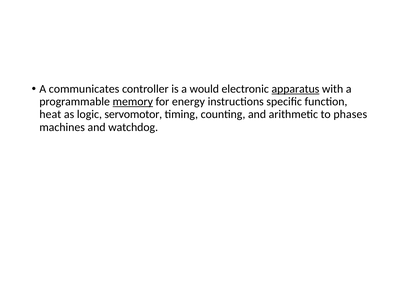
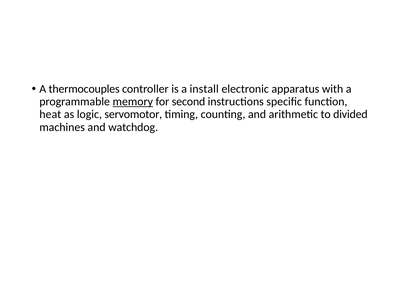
communicates: communicates -> thermocouples
would: would -> install
apparatus underline: present -> none
energy: energy -> second
phases: phases -> divided
